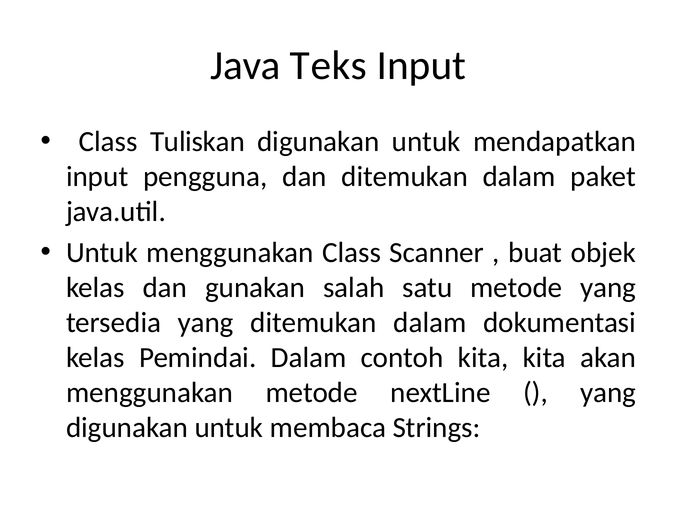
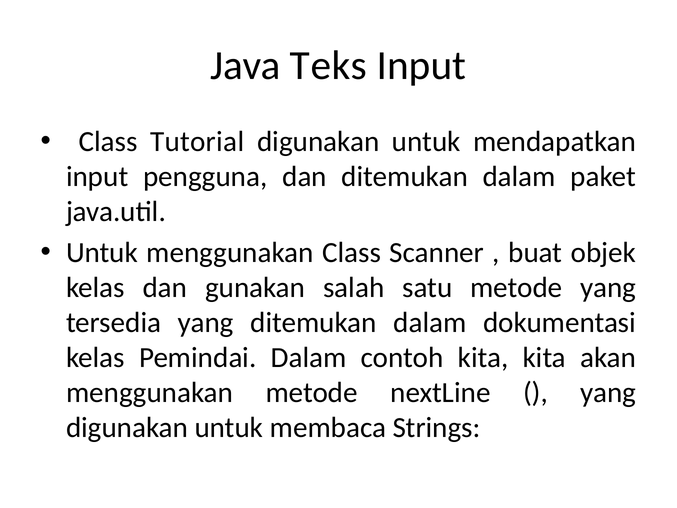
Tuliskan: Tuliskan -> Tutorial
